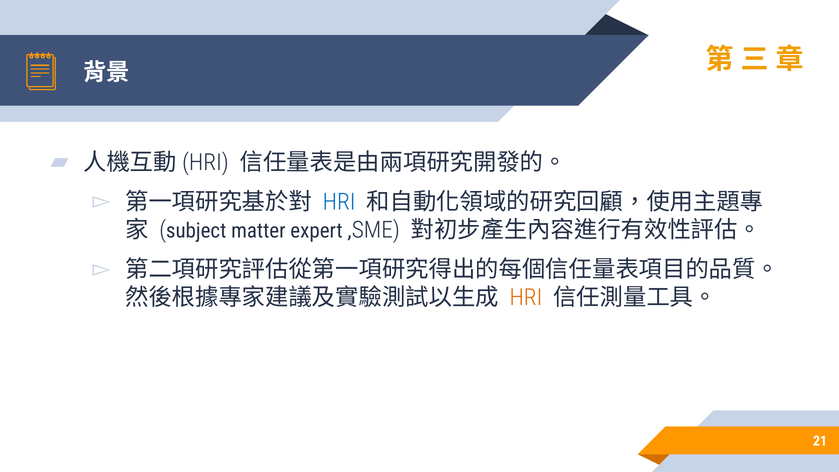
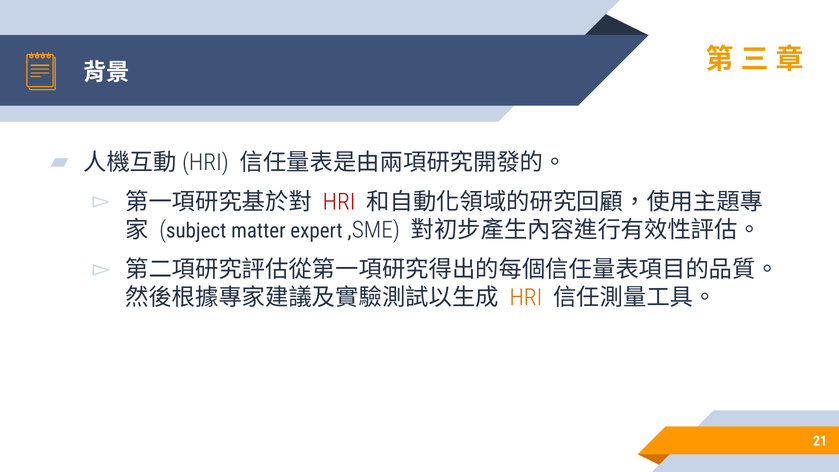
HRI at (339, 202) colour: blue -> red
